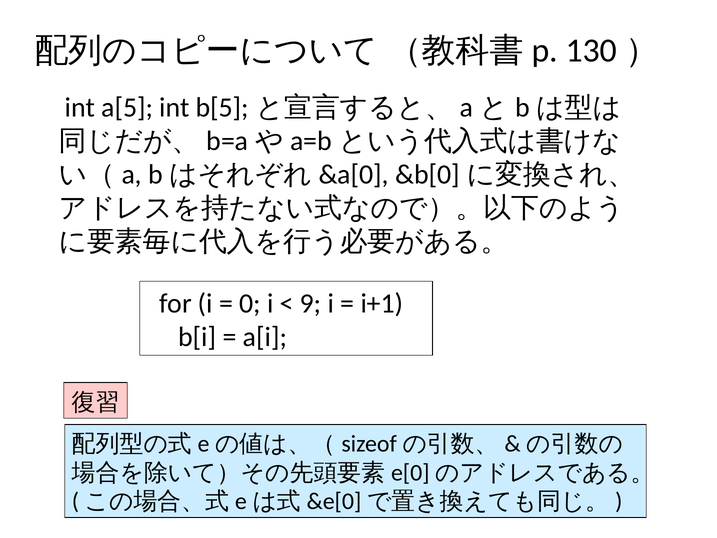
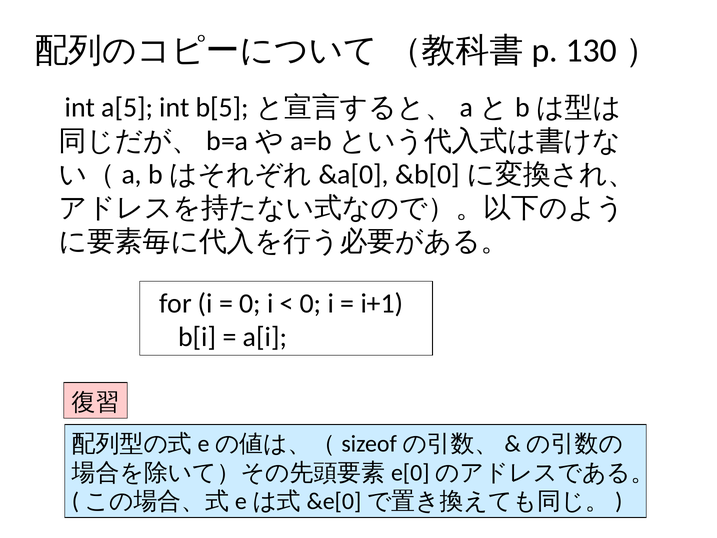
9 at (311, 303): 9 -> 0
